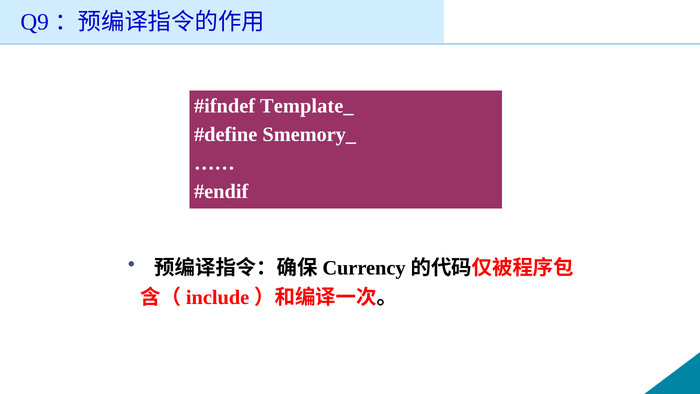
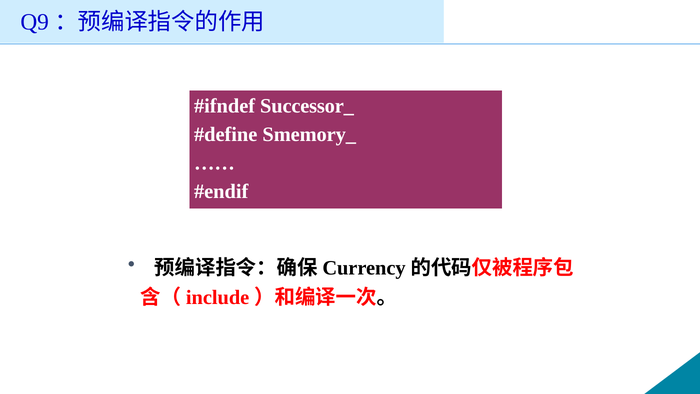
Template_: Template_ -> Successor_
